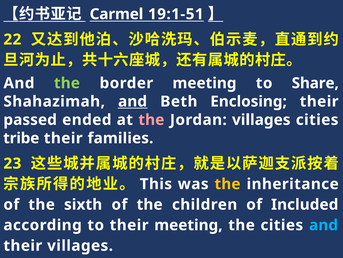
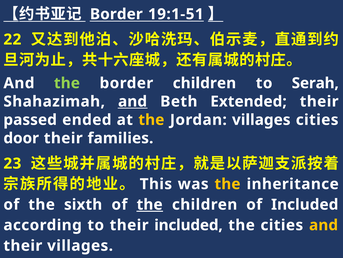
Carmel at (116, 14): Carmel -> Border
border meeting: meeting -> children
Share: Share -> Serah
Enclosing: Enclosing -> Extended
the at (151, 120) colour: pink -> yellow
tribe: tribe -> door
the at (150, 204) underline: none -> present
their meeting: meeting -> included
and at (324, 225) colour: light blue -> yellow
